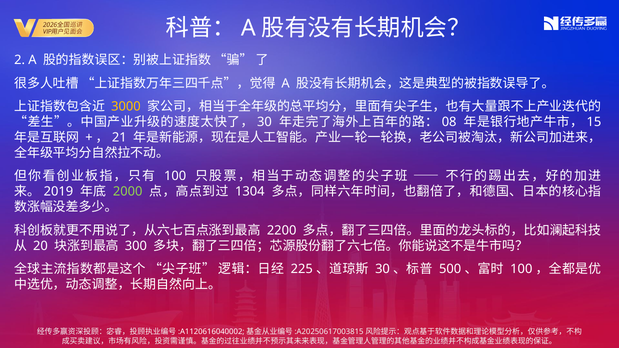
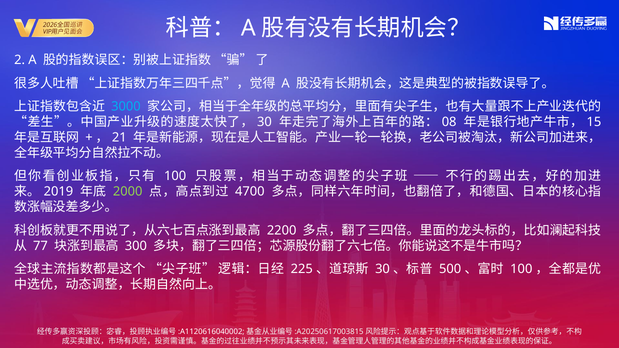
3000 colour: yellow -> light blue
1304: 1304 -> 4700
20: 20 -> 77
